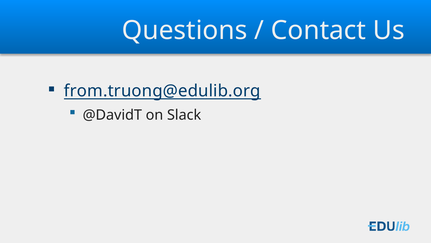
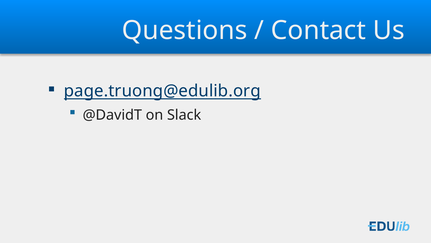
from.truong@edulib.org: from.truong@edulib.org -> page.truong@edulib.org
